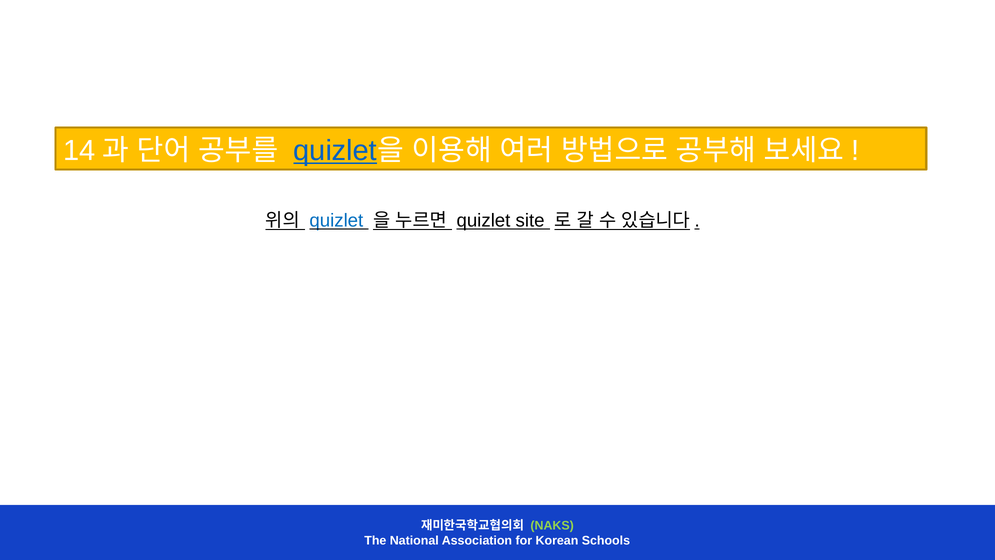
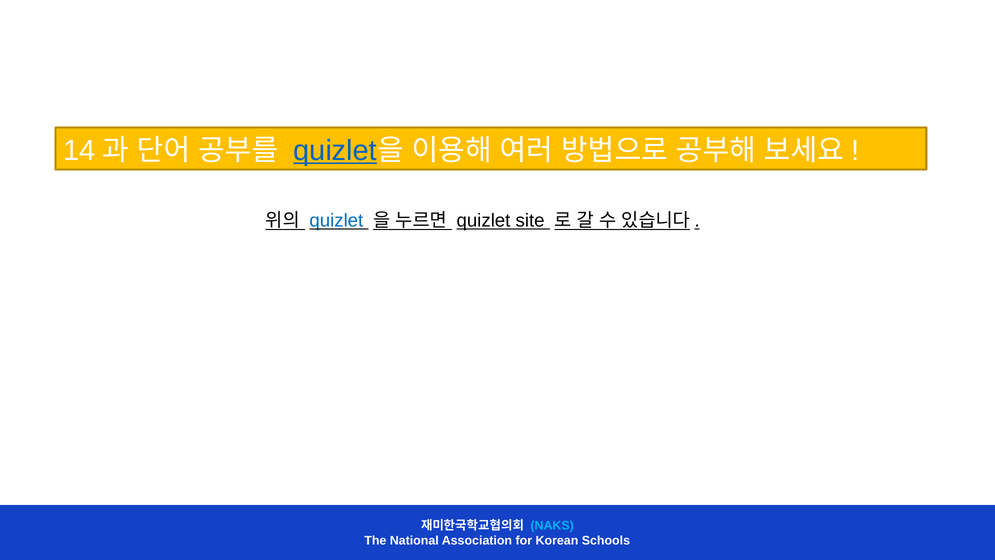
NAKS colour: light green -> light blue
